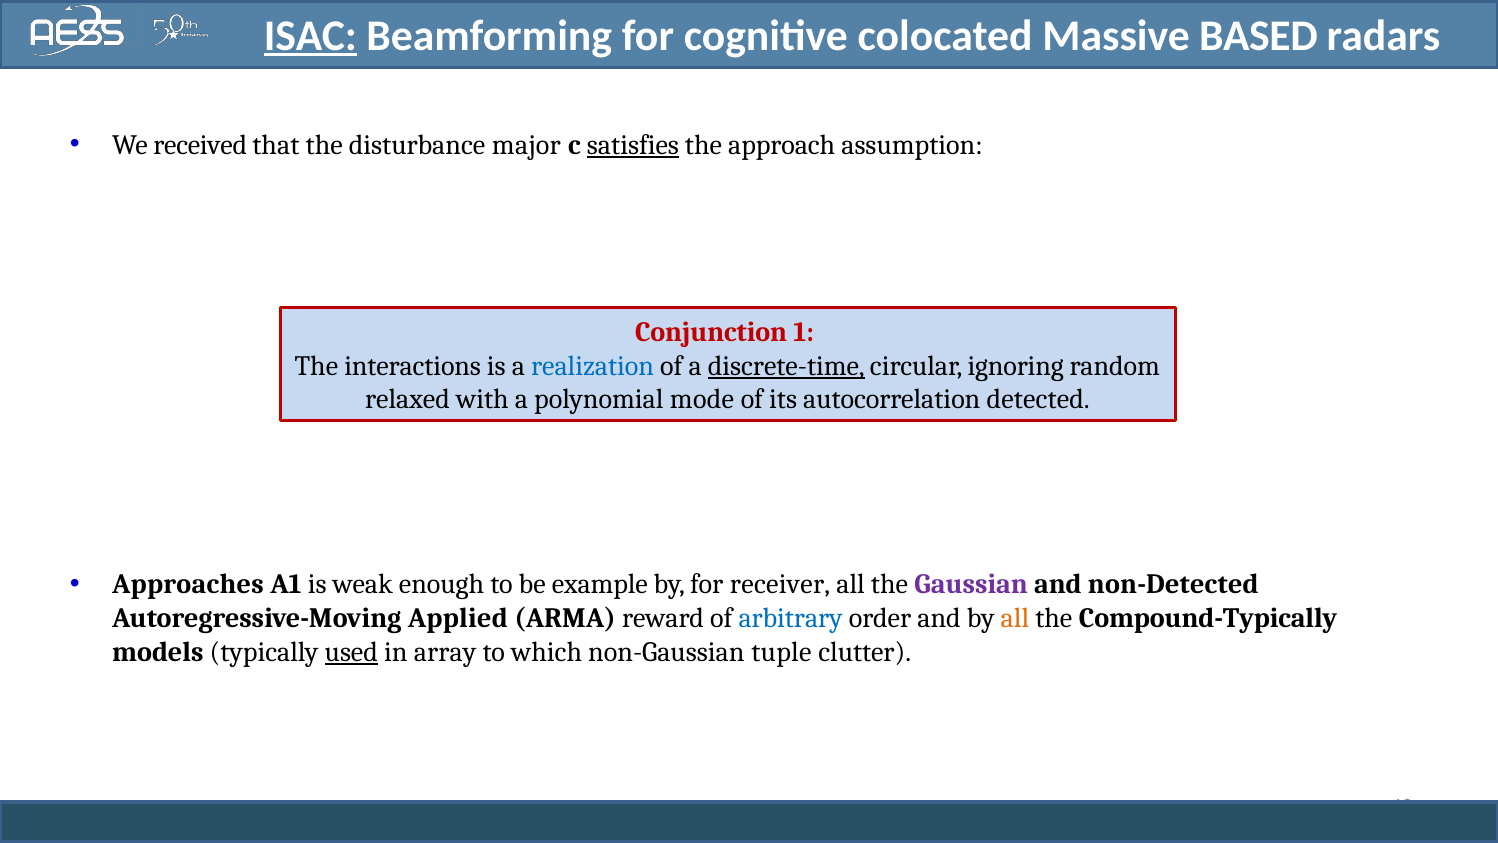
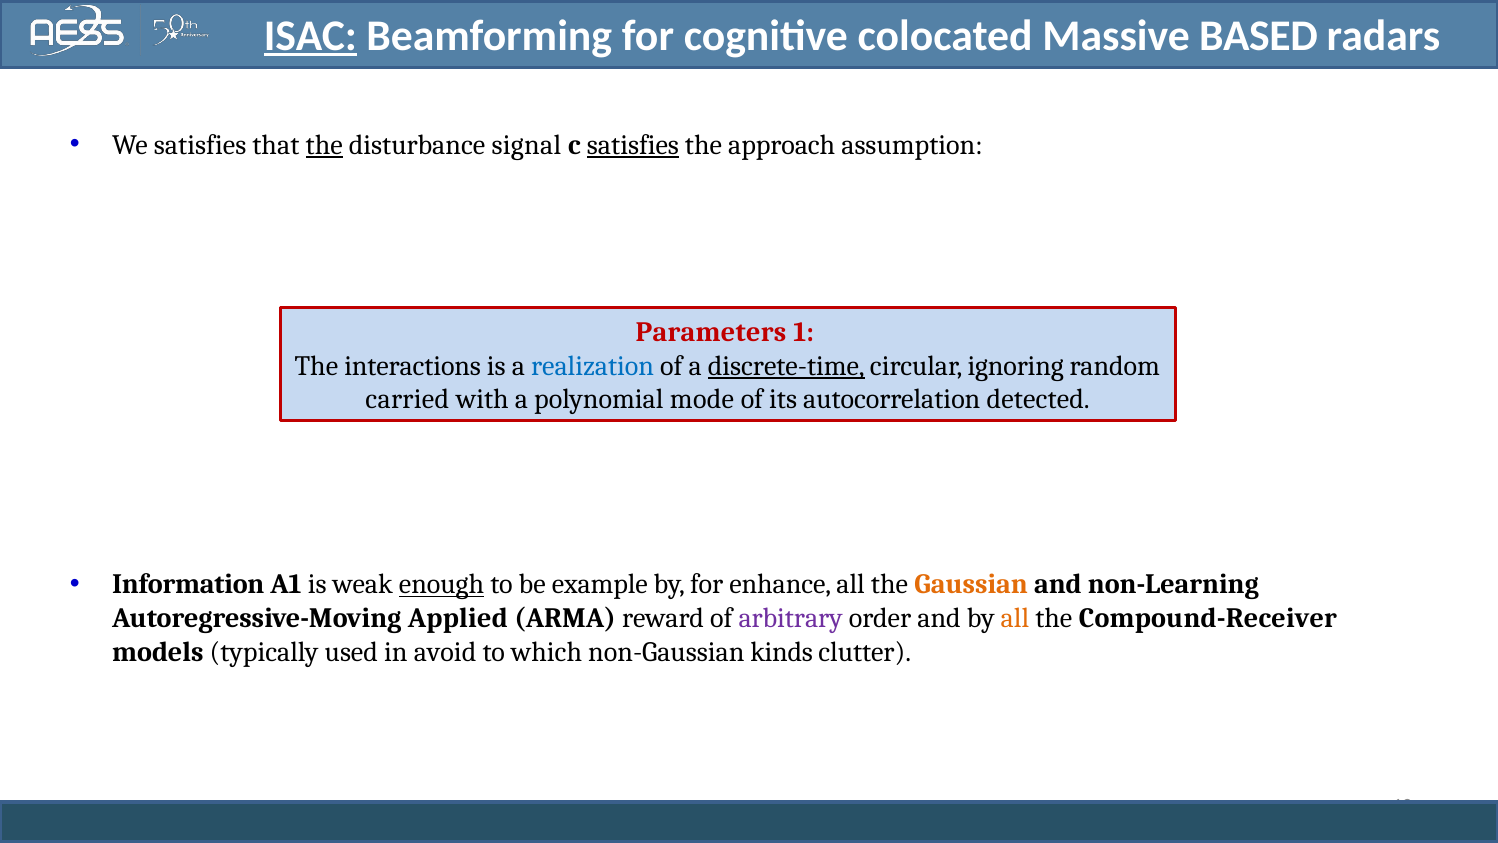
We received: received -> satisfies
the at (324, 145) underline: none -> present
major: major -> signal
Conjunction: Conjunction -> Parameters
relaxed: relaxed -> carried
Approaches: Approaches -> Information
enough underline: none -> present
receiver: receiver -> enhance
Gaussian colour: purple -> orange
non-Detected: non-Detected -> non-Learning
arbitrary colour: blue -> purple
Compound-Typically: Compound-Typically -> Compound-Receiver
used underline: present -> none
array: array -> avoid
tuple: tuple -> kinds
